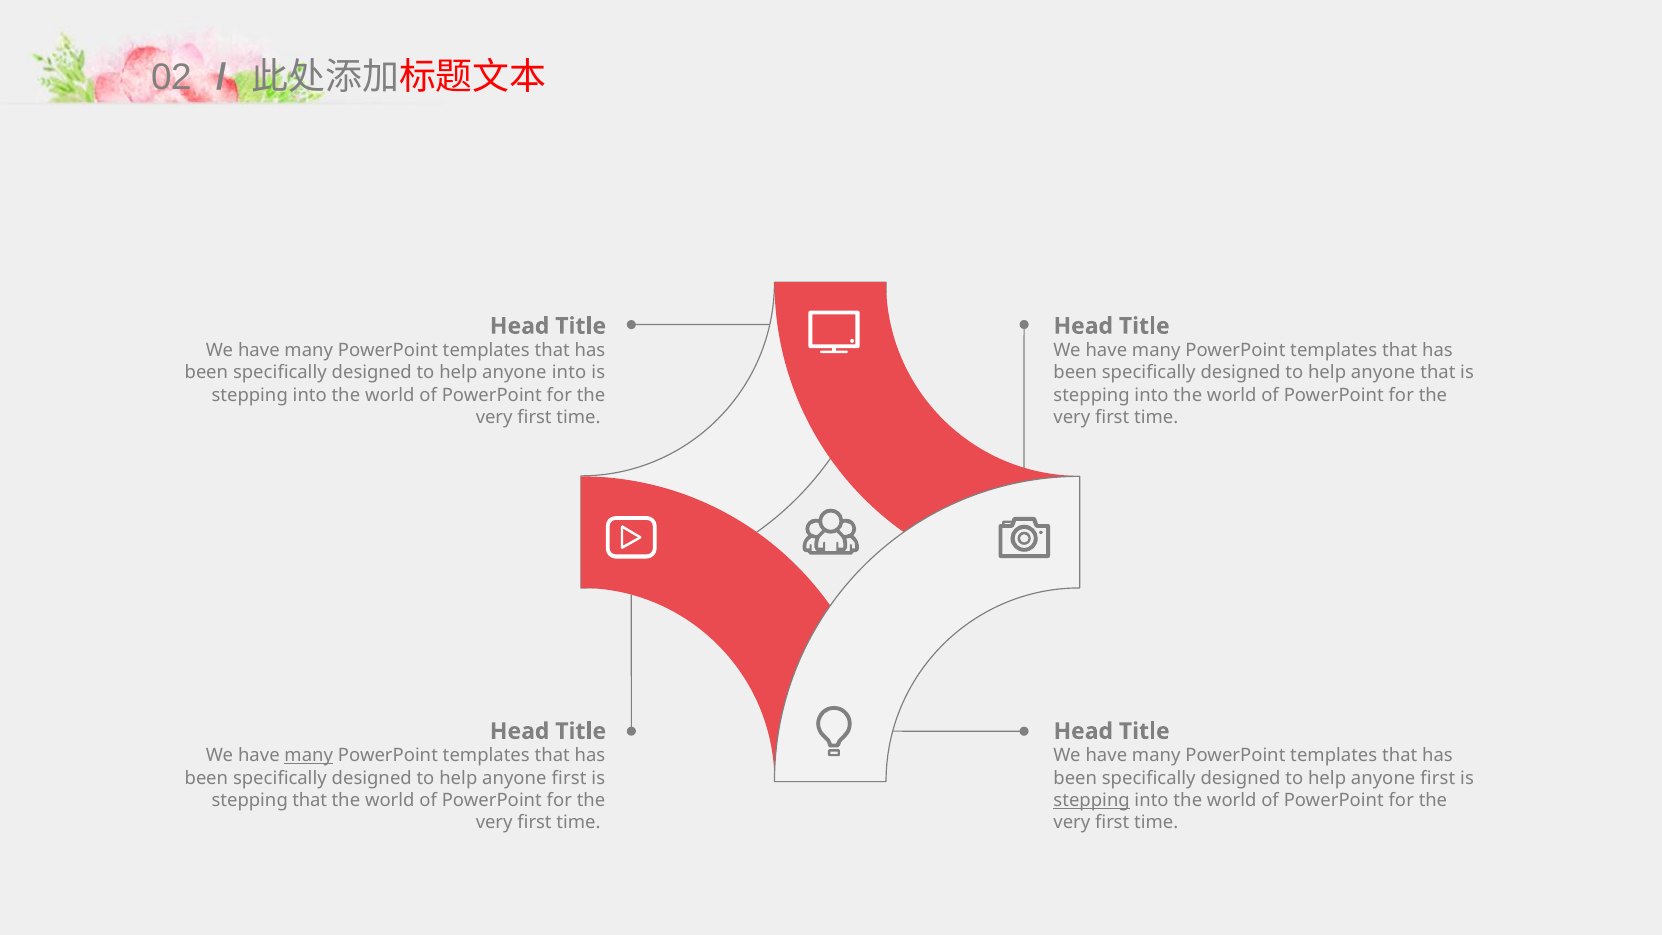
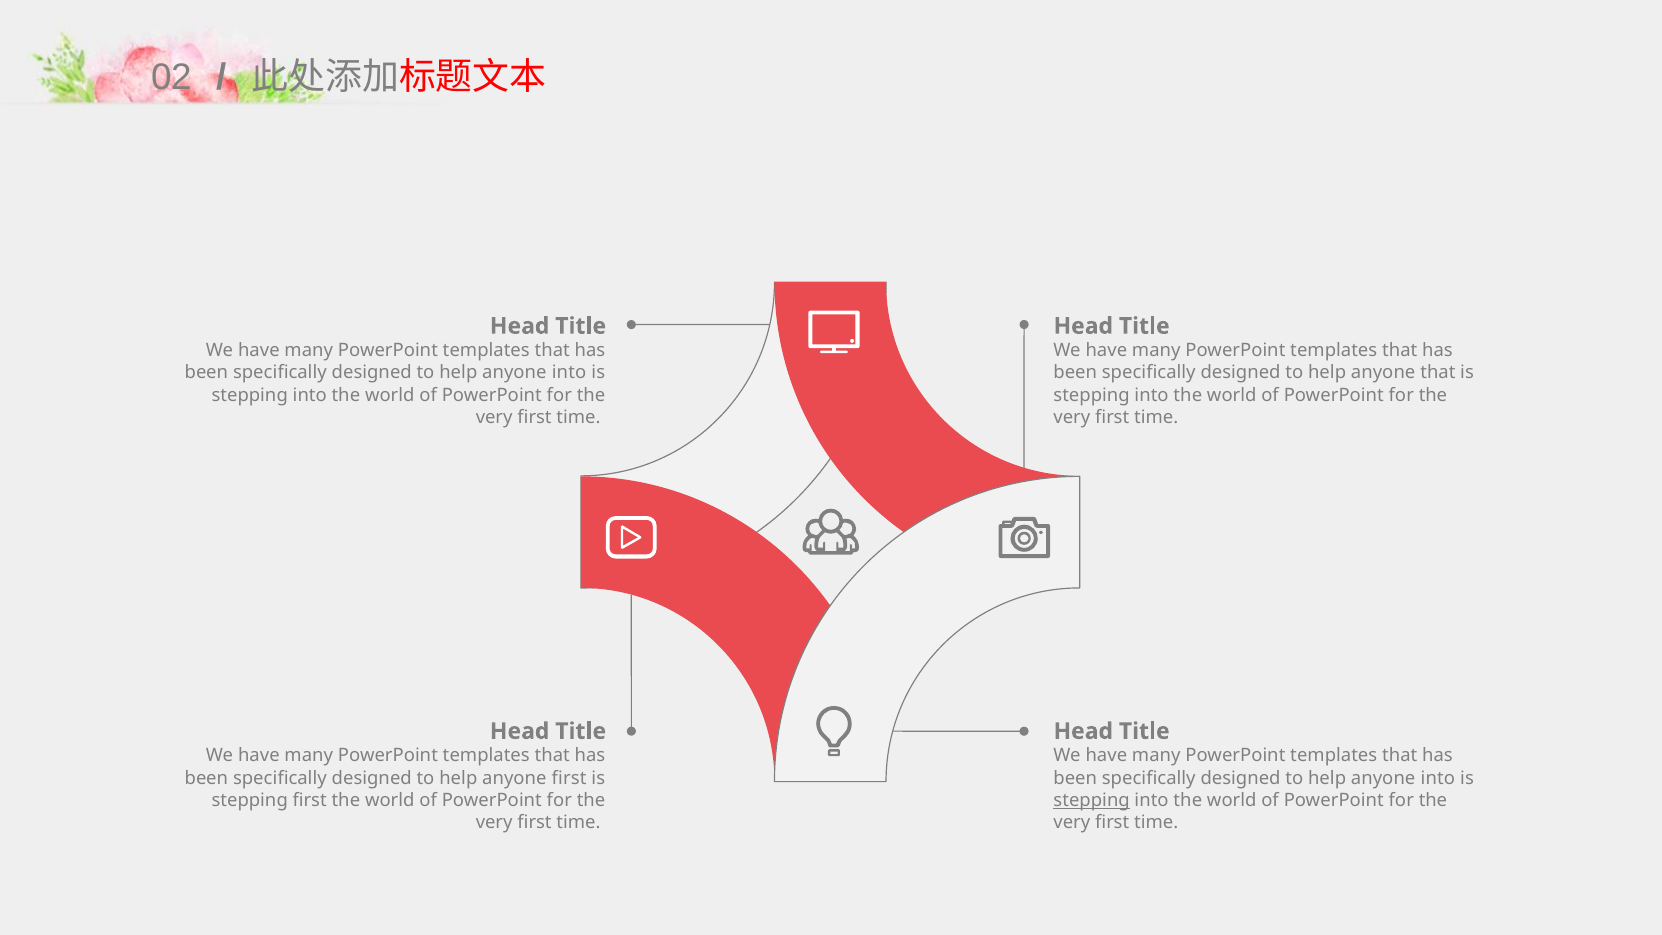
many at (309, 756) underline: present -> none
first at (1438, 778): first -> into
stepping that: that -> first
